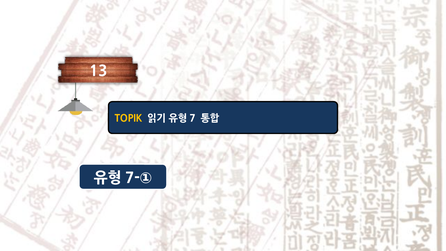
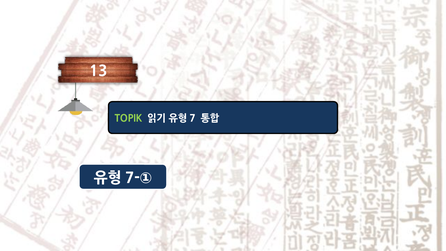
TOPIK colour: yellow -> light green
